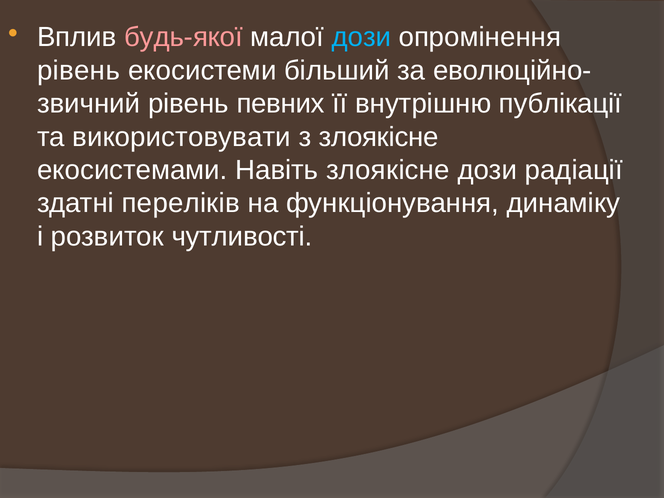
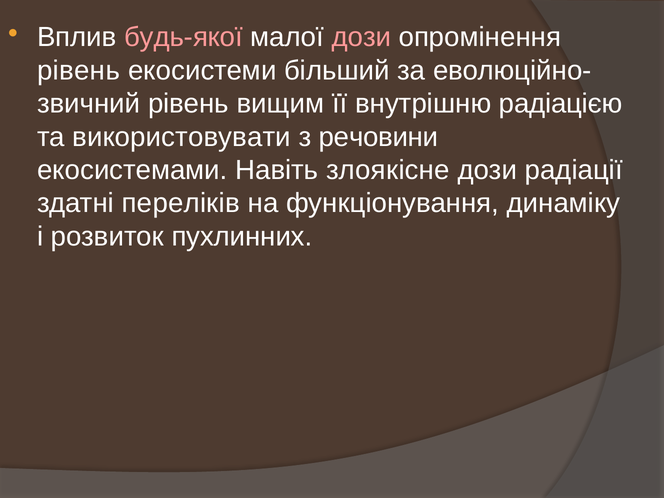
дози at (361, 37) colour: light blue -> pink
певних: певних -> вищим
публікації: публікації -> радіацією
з злоякісне: злоякісне -> речовини
чутливості: чутливості -> пухлинних
